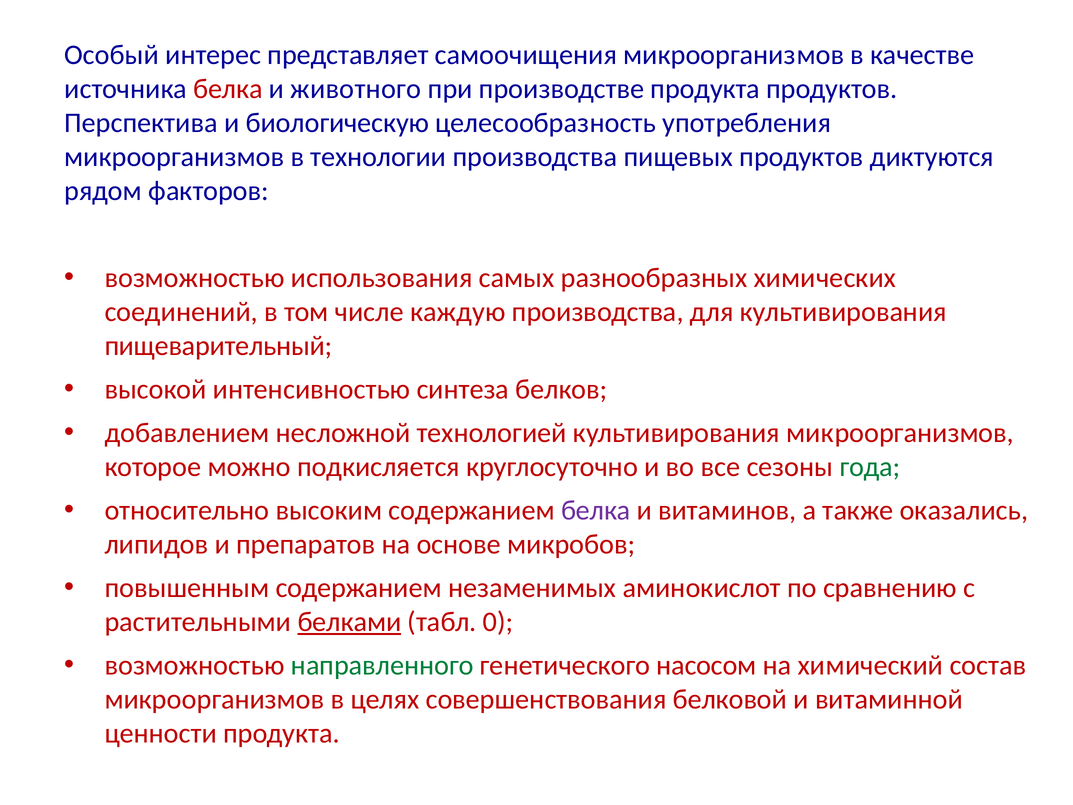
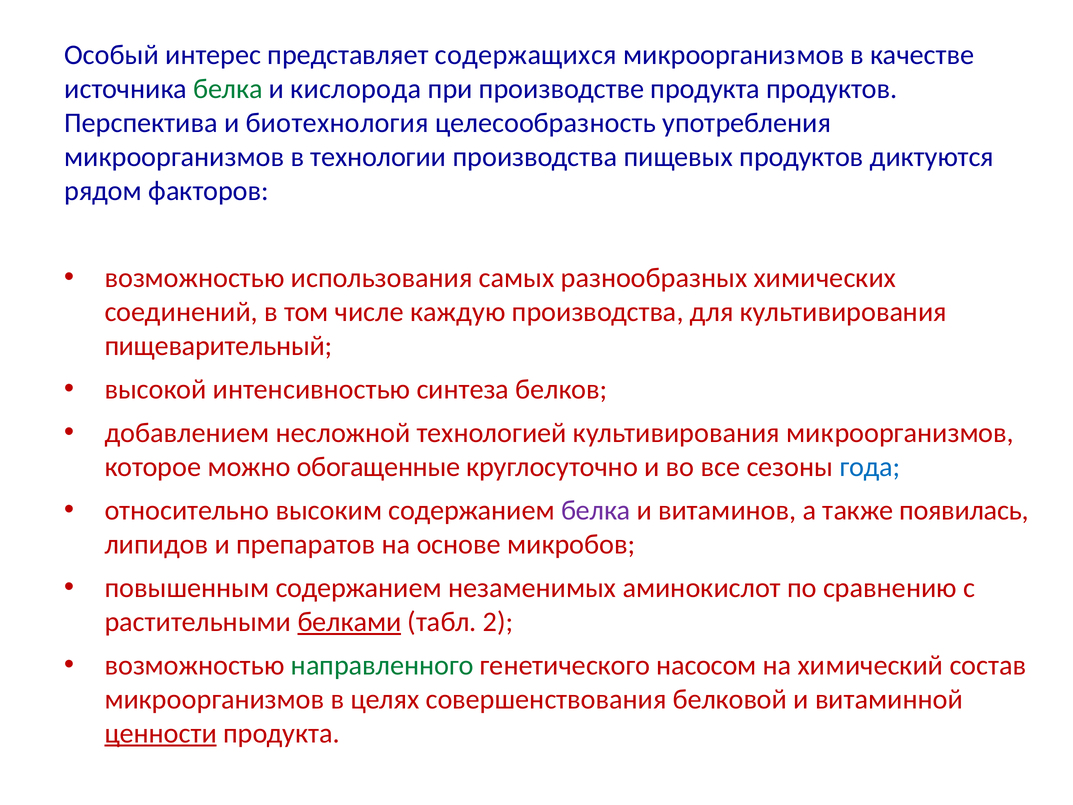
самоочищения: самоочищения -> содержащихся
белка at (228, 89) colour: red -> green
животного: животного -> кислорода
биологическую: биологическую -> биотехнология
подкисляется: подкисляется -> обогащенные
года colour: green -> blue
оказались: оказались -> появилась
0: 0 -> 2
ценности underline: none -> present
